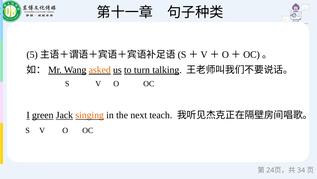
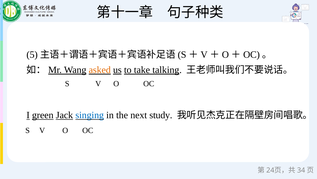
turn: turn -> take
singing colour: orange -> blue
teach: teach -> study
